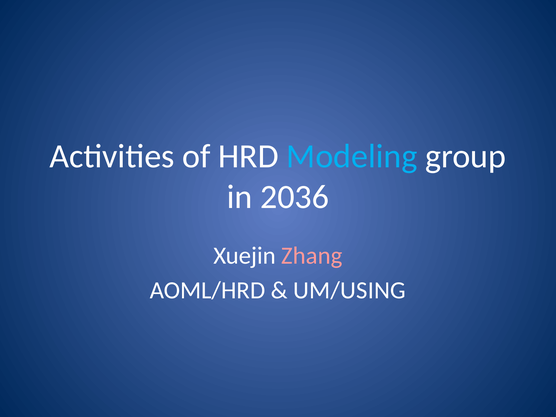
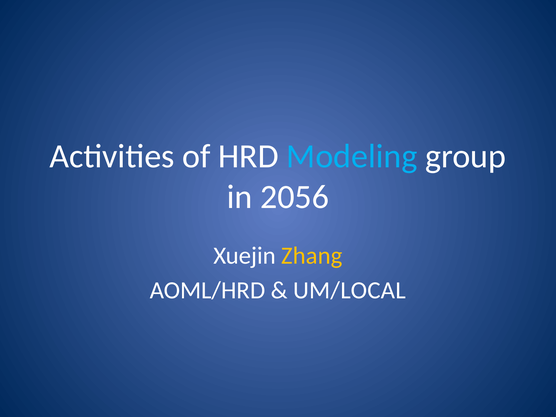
2036: 2036 -> 2056
Zhang colour: pink -> yellow
UM/USING: UM/USING -> UM/LOCAL
